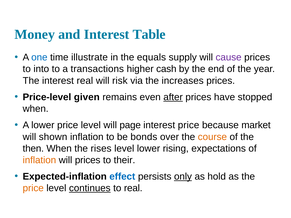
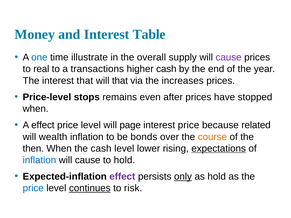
equals: equals -> overall
into: into -> real
interest real: real -> that
will risk: risk -> that
given: given -> stops
after underline: present -> none
A lower: lower -> effect
market: market -> related
shown: shown -> wealth
the rises: rises -> cash
expectations underline: none -> present
inflation at (39, 160) colour: orange -> blue
prices at (88, 160): prices -> cause
to their: their -> hold
effect at (122, 177) colour: blue -> purple
price at (33, 188) colour: orange -> blue
to real: real -> risk
